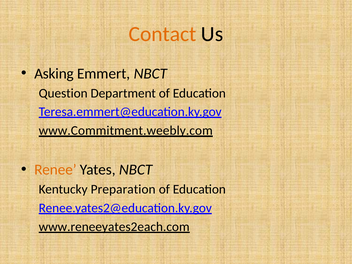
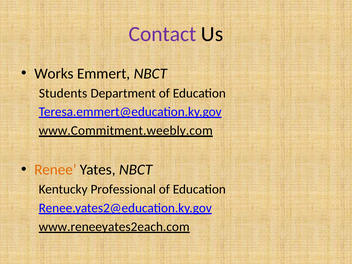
Contact colour: orange -> purple
Asking: Asking -> Works
Question: Question -> Students
Preparation: Preparation -> Professional
